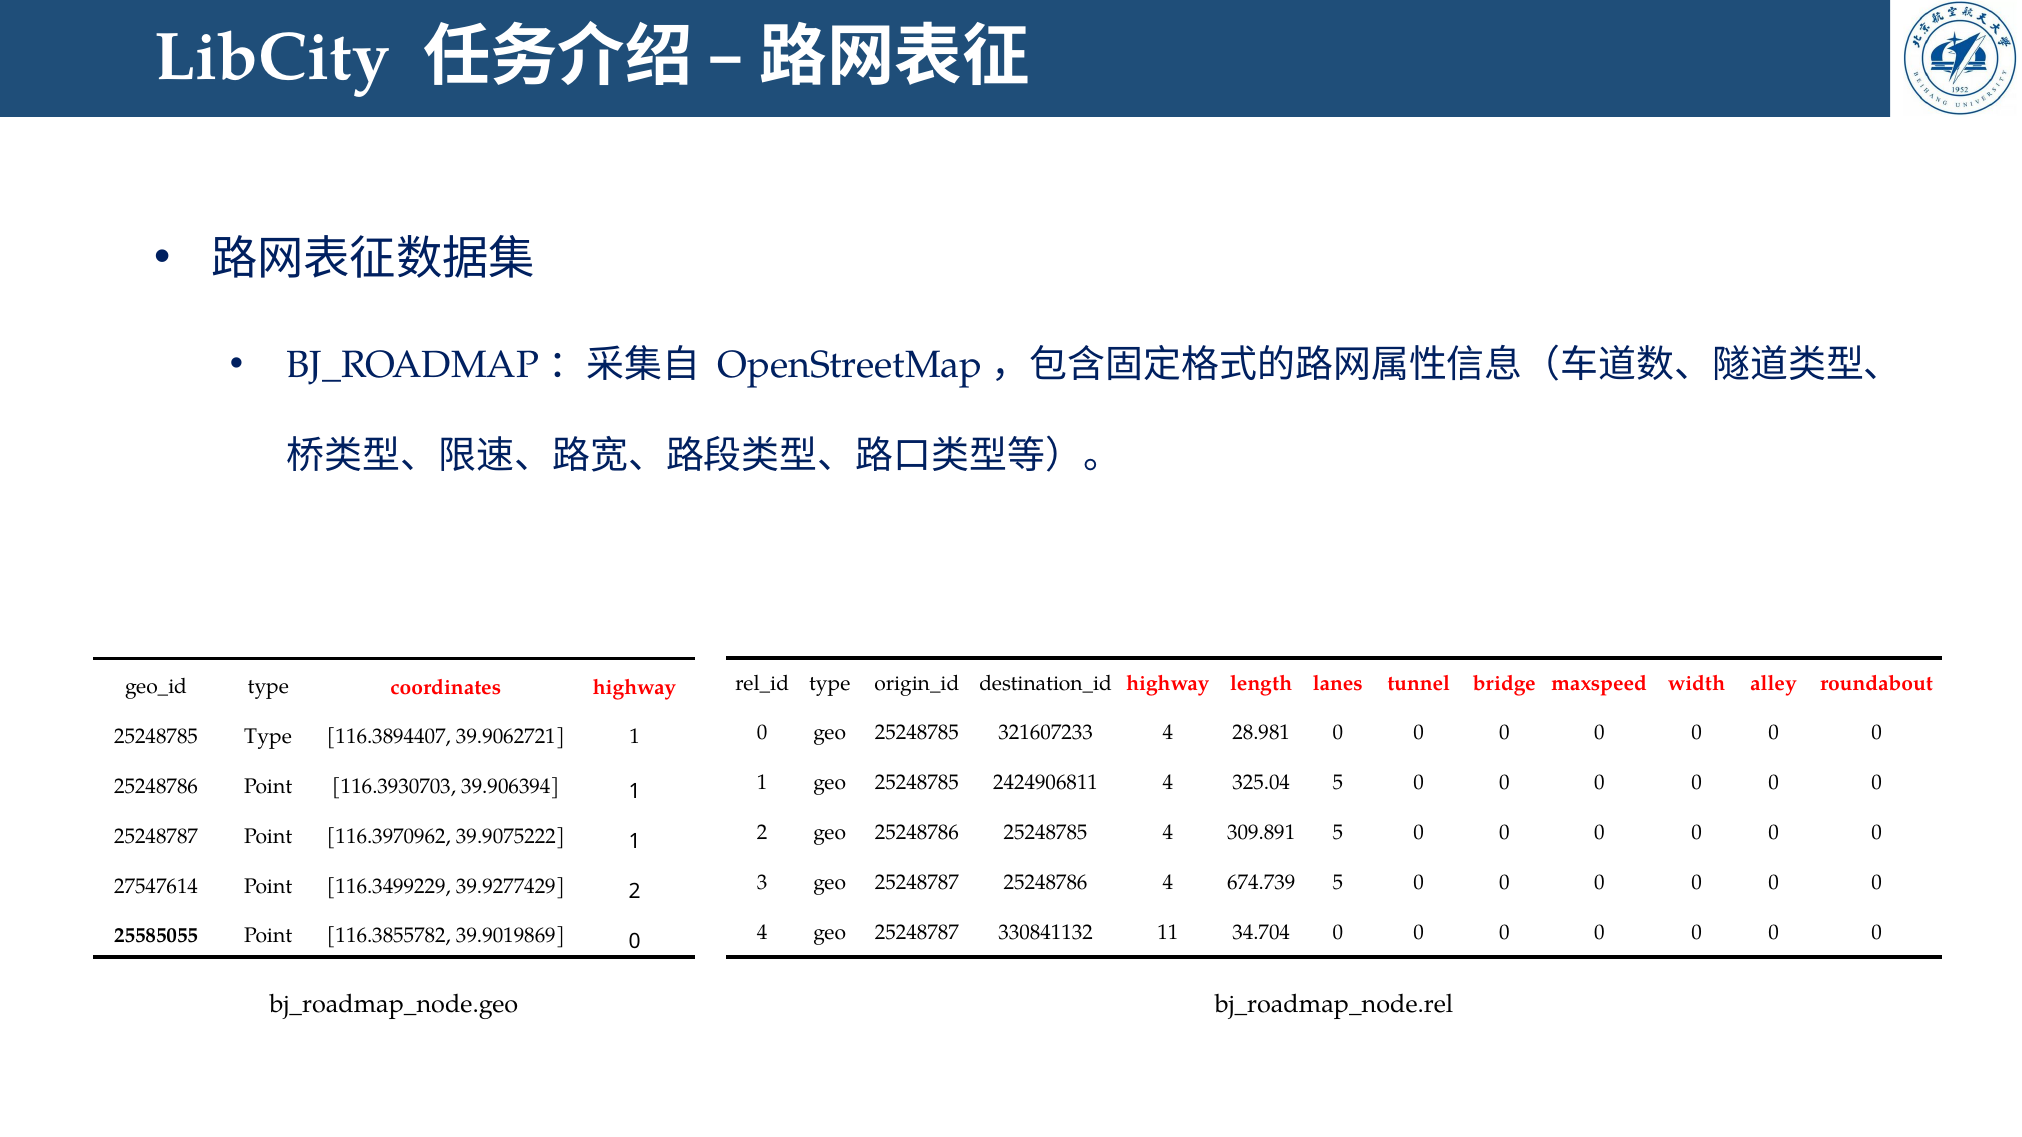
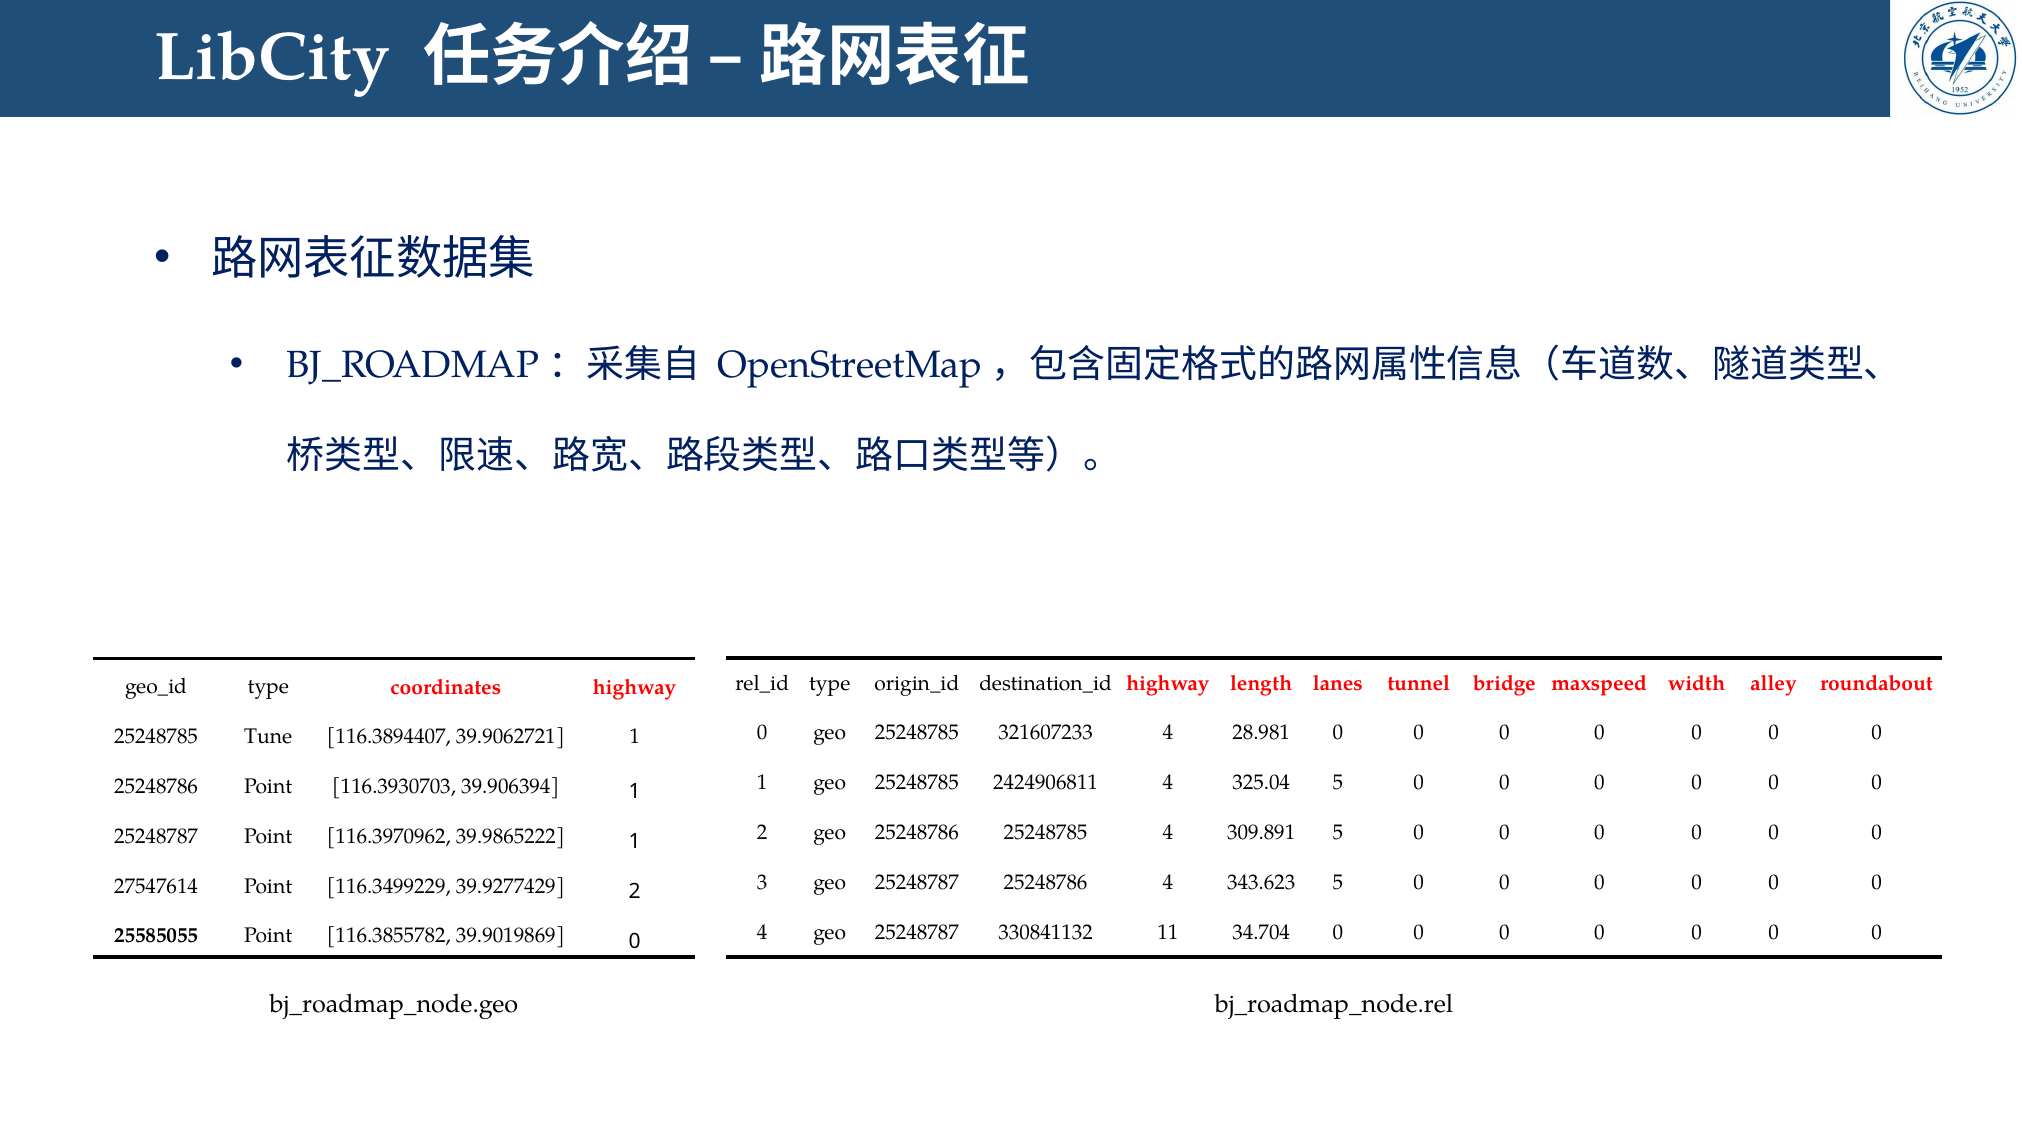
25248785 Type: Type -> Tune
39.9075222: 39.9075222 -> 39.9865222
674.739: 674.739 -> 343.623
